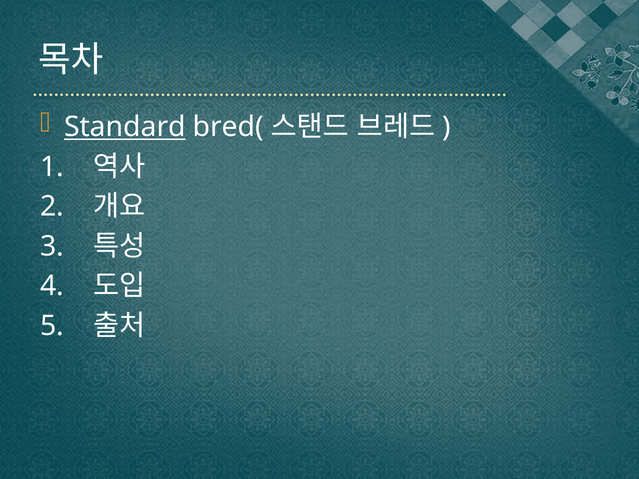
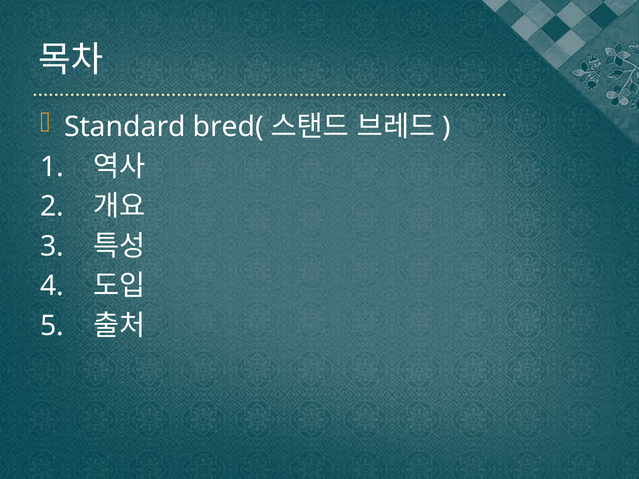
Standard underline: present -> none
